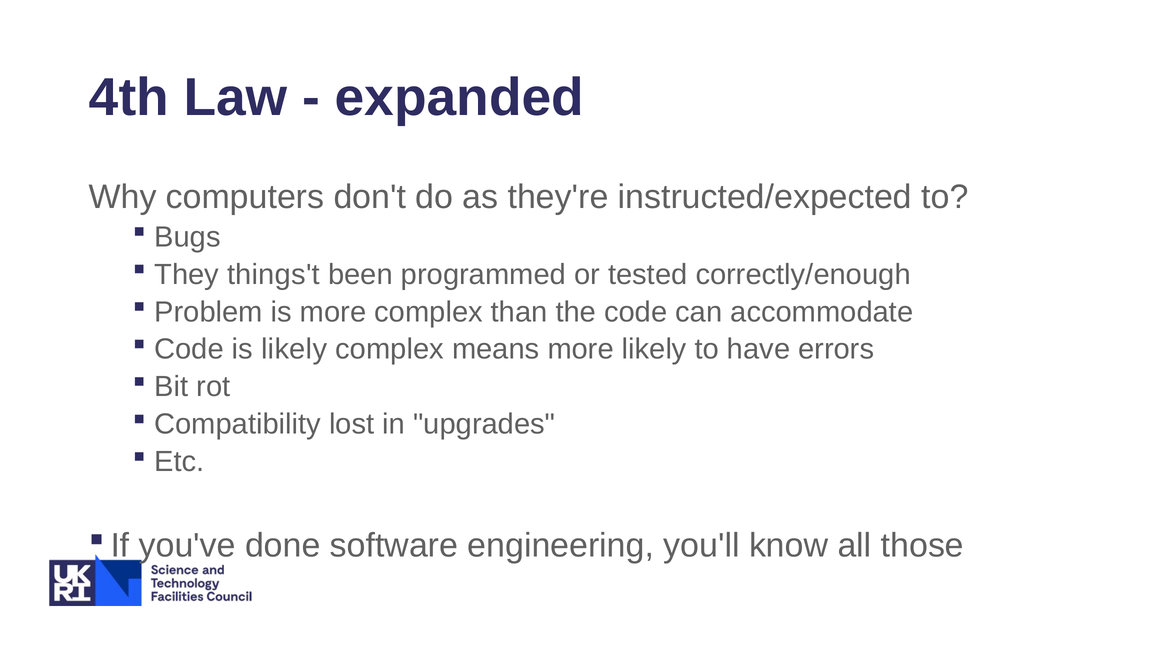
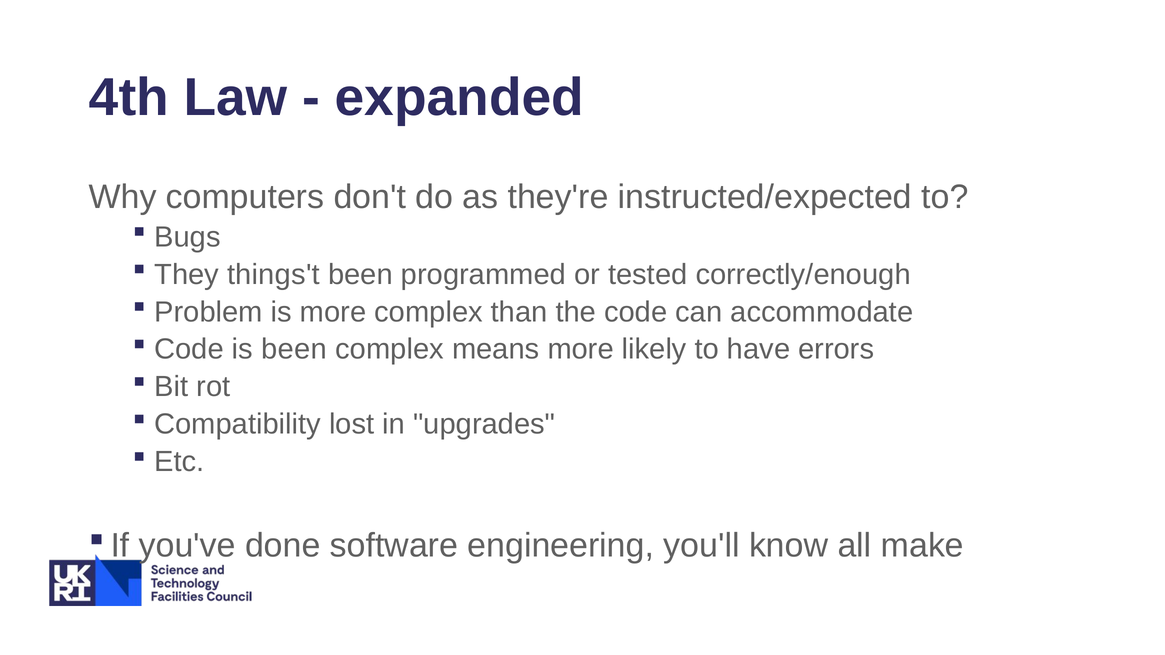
is likely: likely -> been
those: those -> make
